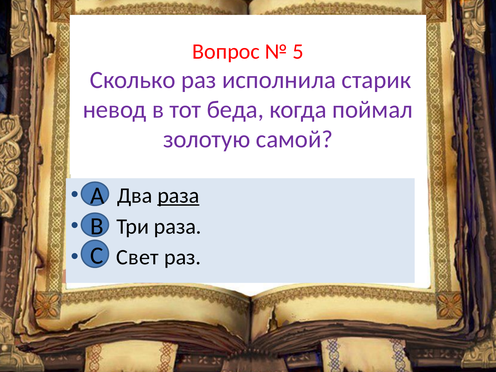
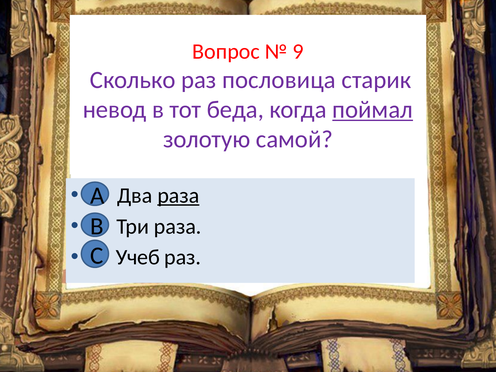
5: 5 -> 9
исполнила: исполнила -> пословица
поймал underline: none -> present
Свет: Свет -> Учеб
